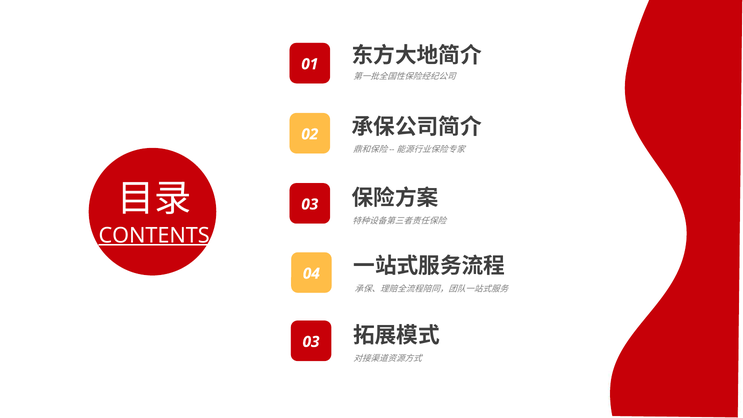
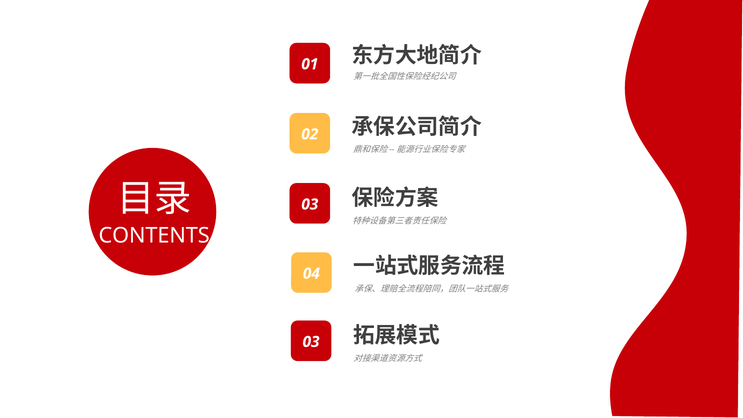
CONTENTS underline: present -> none
